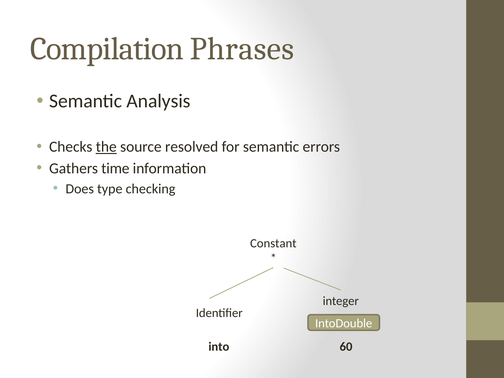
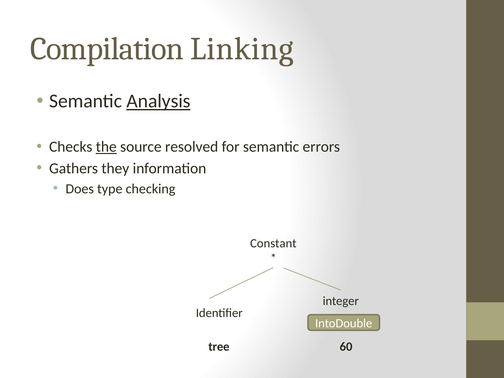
Phrases: Phrases -> Linking
Analysis underline: none -> present
time: time -> they
into: into -> tree
